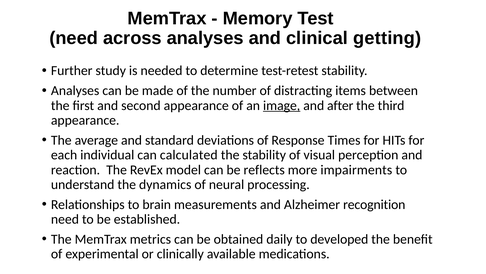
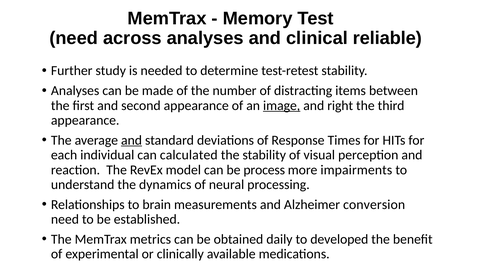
getting: getting -> reliable
after: after -> right
and at (132, 140) underline: none -> present
reflects: reflects -> process
recognition: recognition -> conversion
